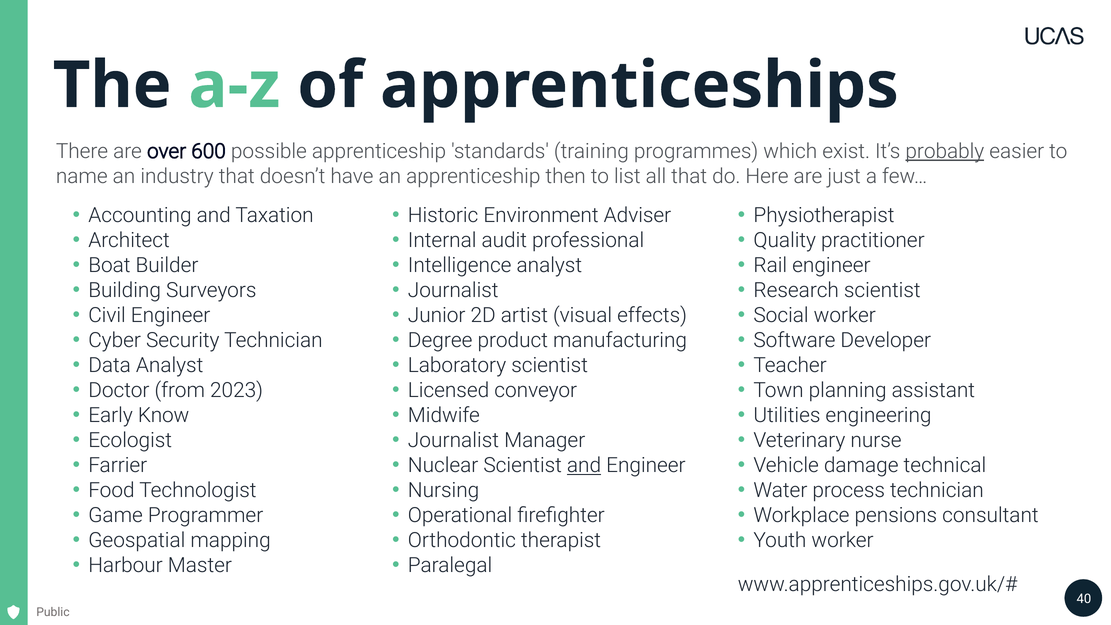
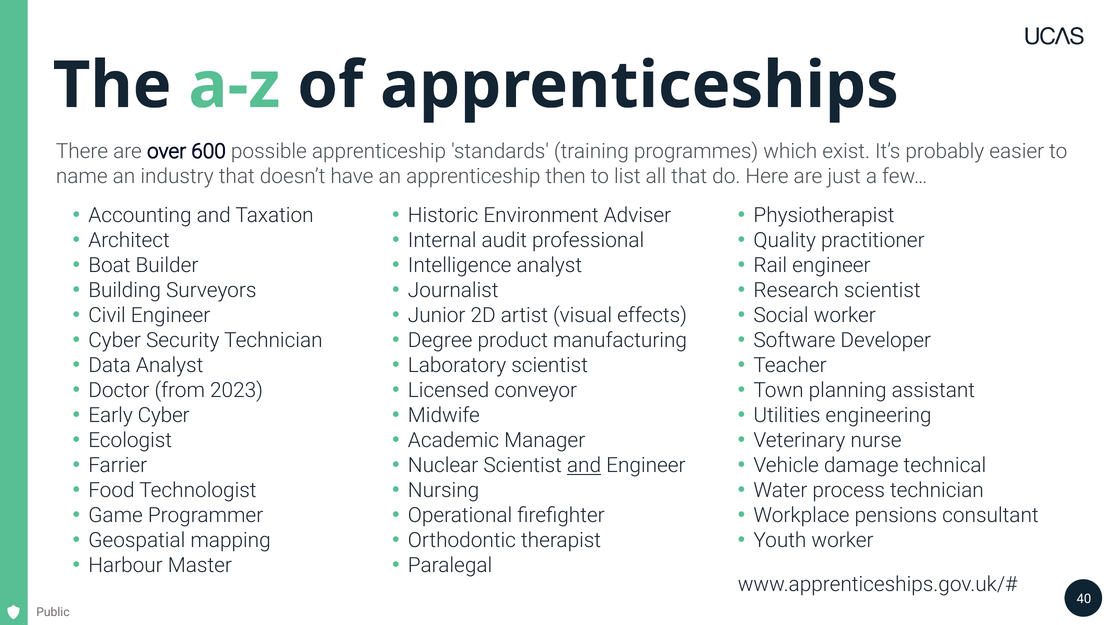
probably underline: present -> none
Early Know: Know -> Cyber
Journalist at (453, 441): Journalist -> Academic
